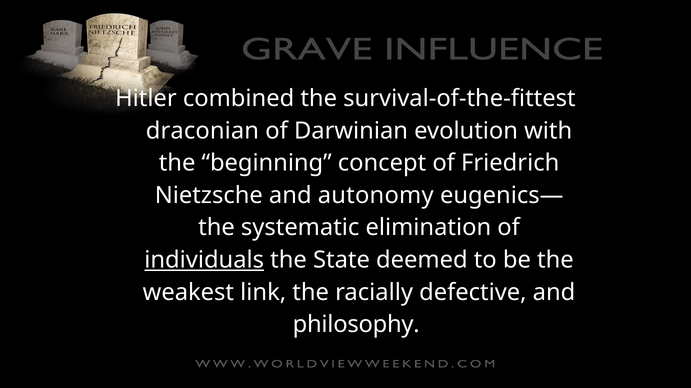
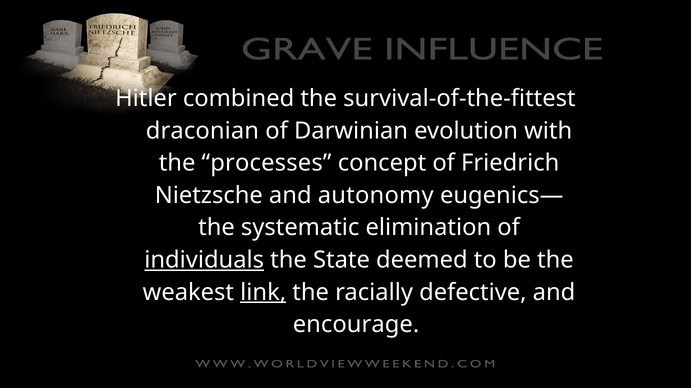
beginning: beginning -> processes
link underline: none -> present
philosophy: philosophy -> encourage
